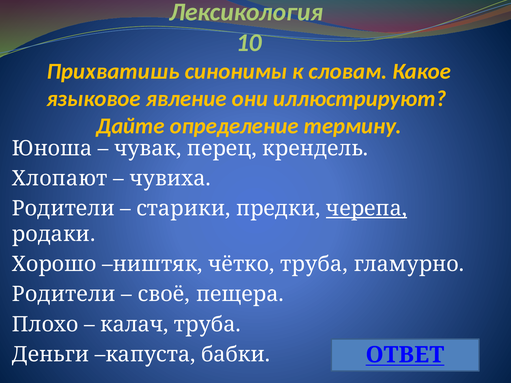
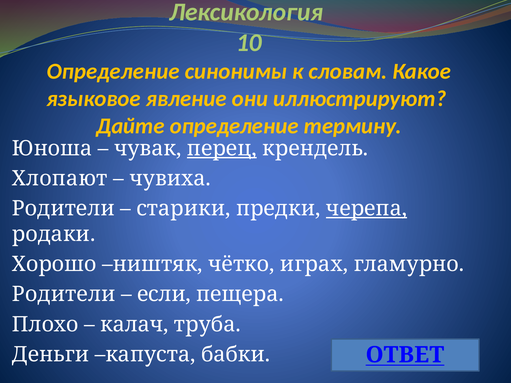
Прихватишь at (113, 72): Прихватишь -> Определение
перец underline: none -> present
чётко труба: труба -> играх
своё: своё -> если
